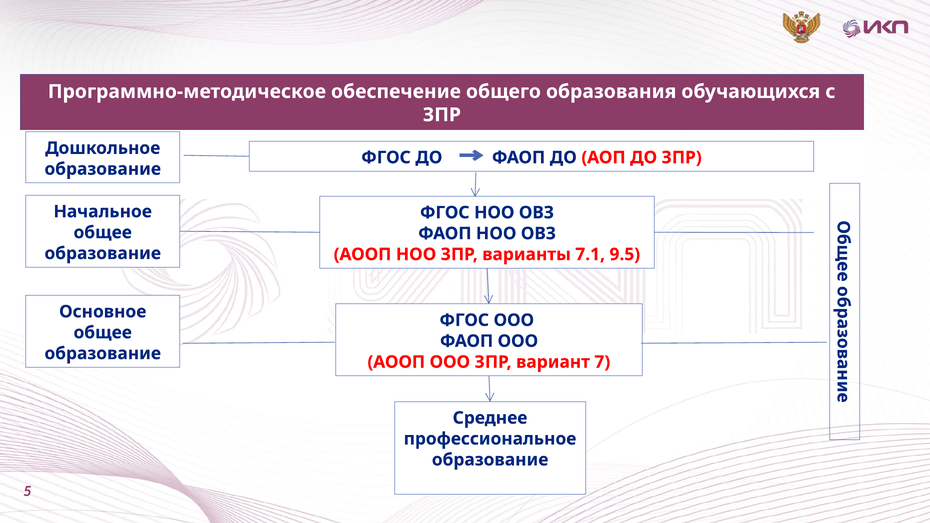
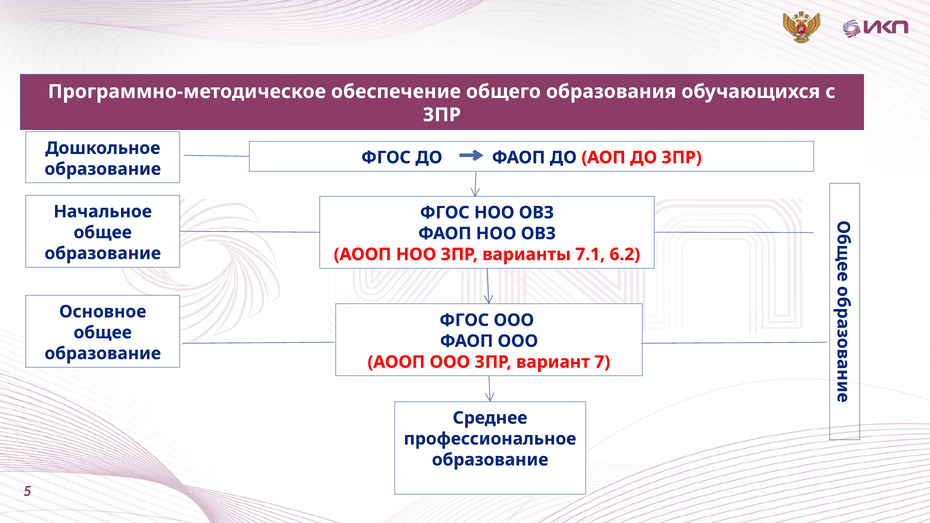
9.5: 9.5 -> 6.2
